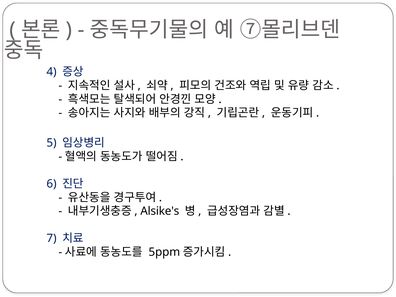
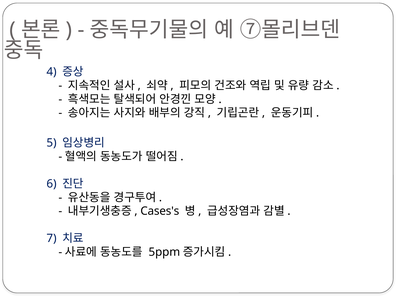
Alsike's: Alsike's -> Cases's
